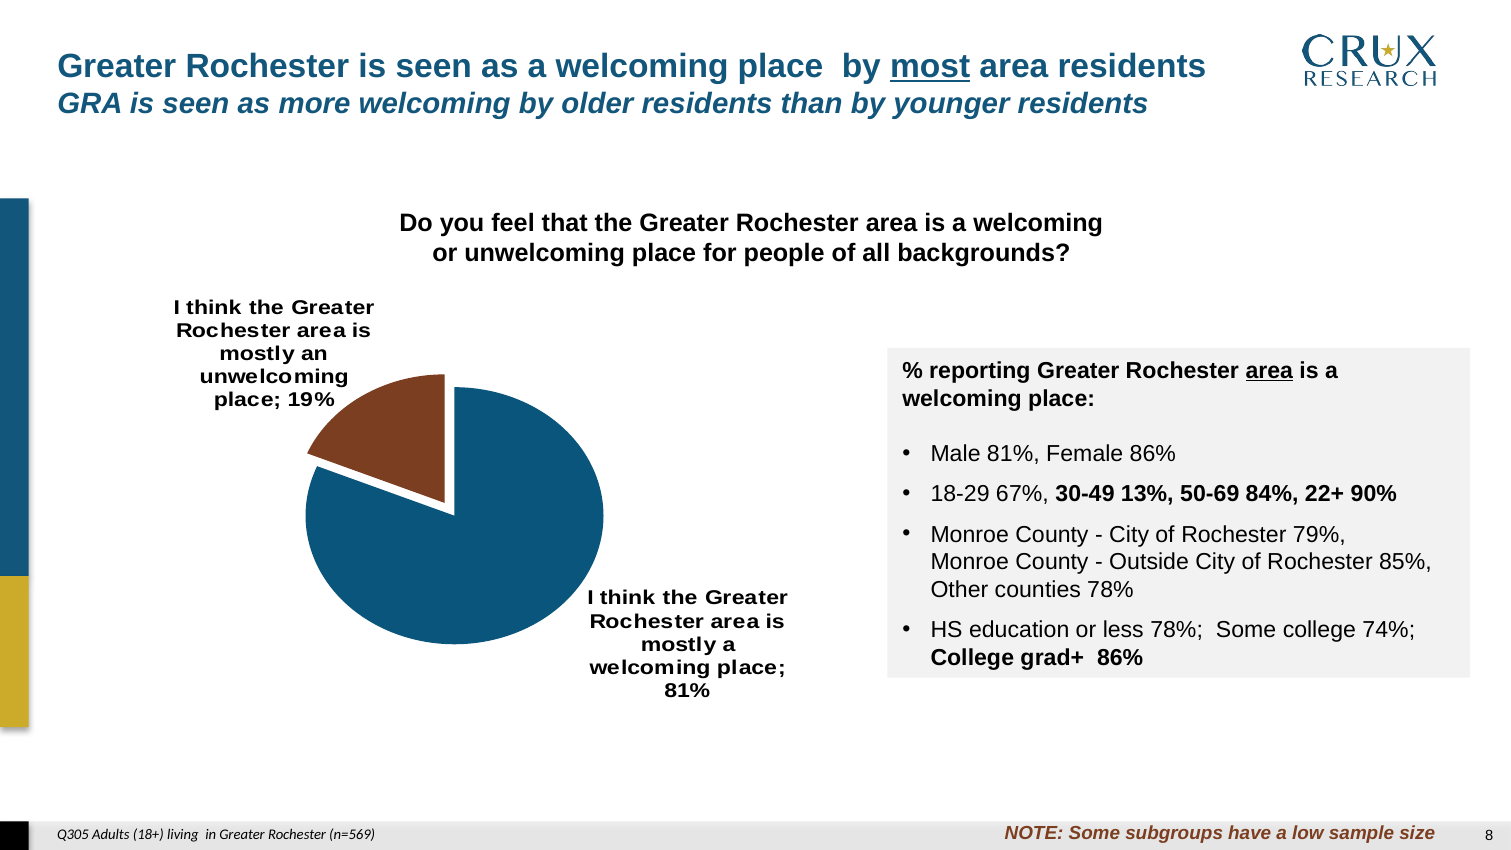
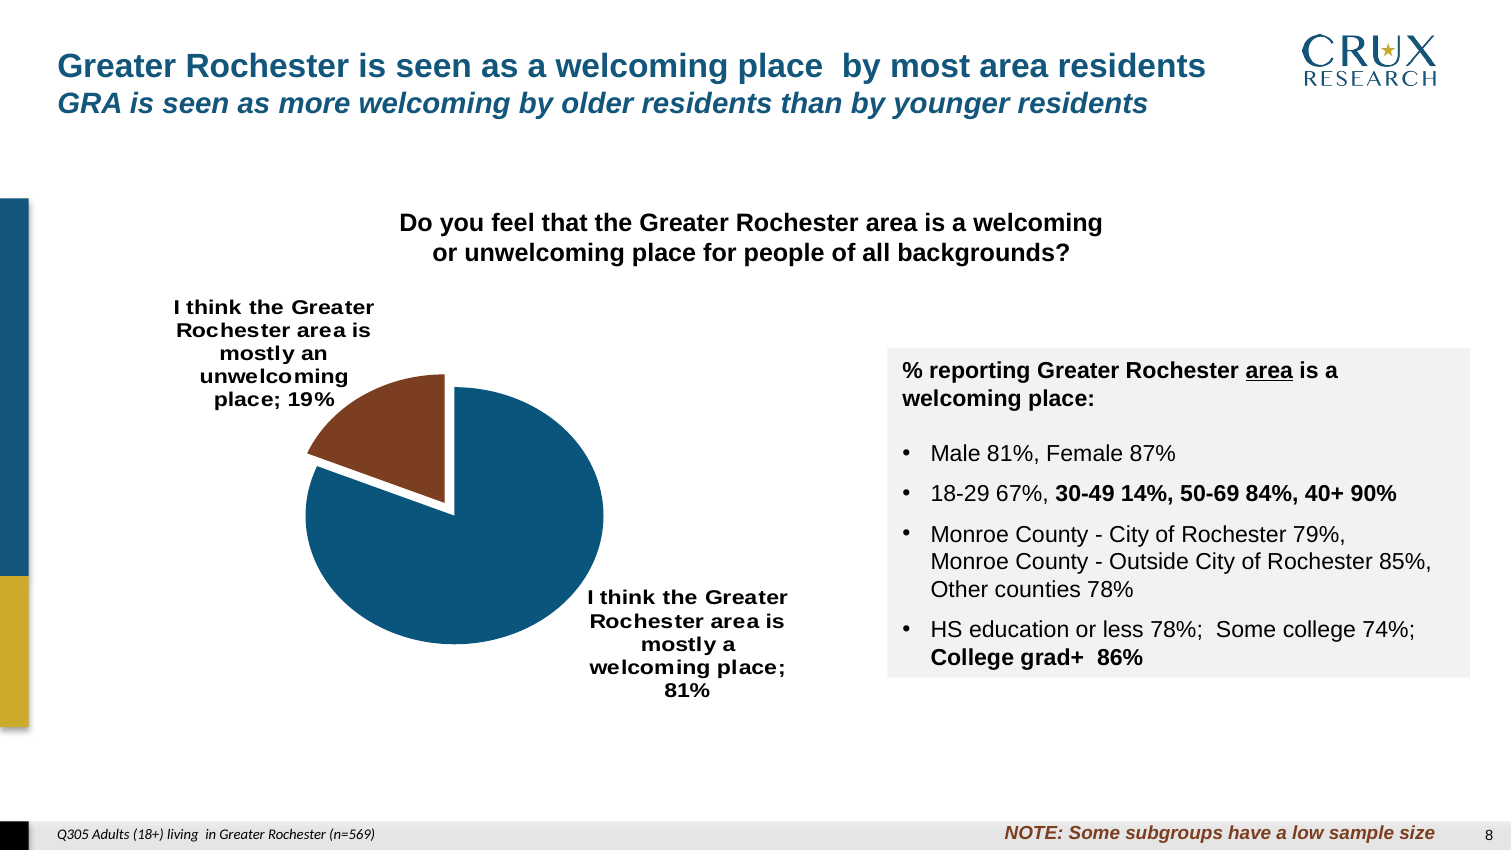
most underline: present -> none
Female 86%: 86% -> 87%
13%: 13% -> 14%
22+: 22+ -> 40+
